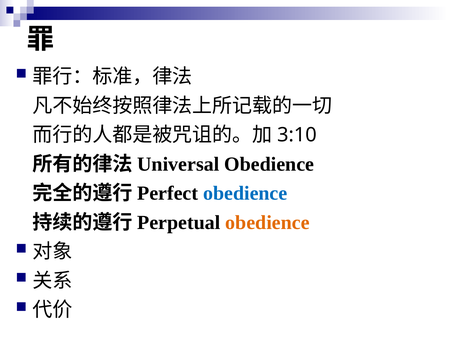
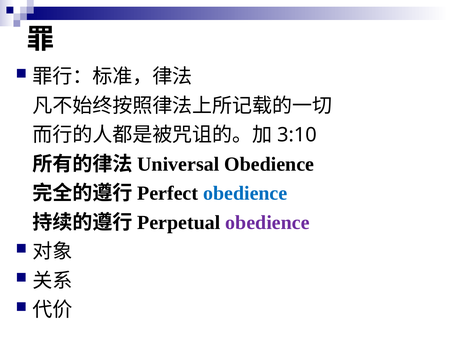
obedience at (267, 222) colour: orange -> purple
